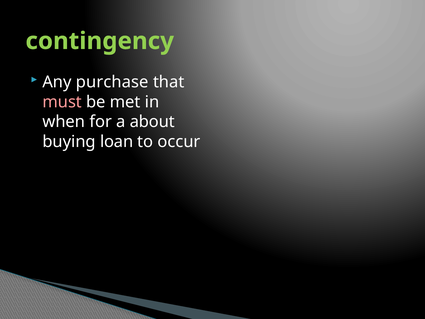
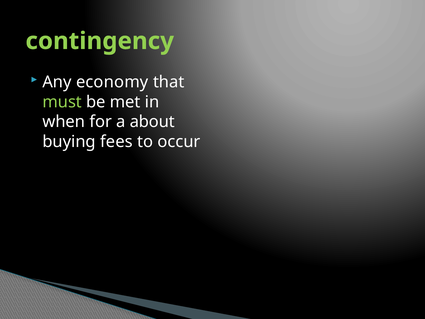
purchase: purchase -> economy
must colour: pink -> light green
loan: loan -> fees
